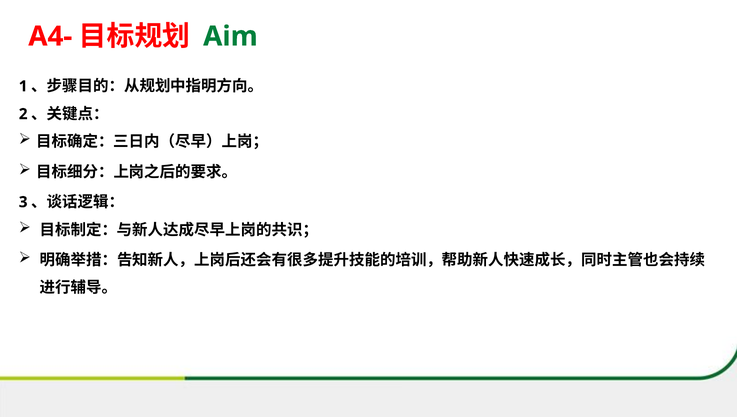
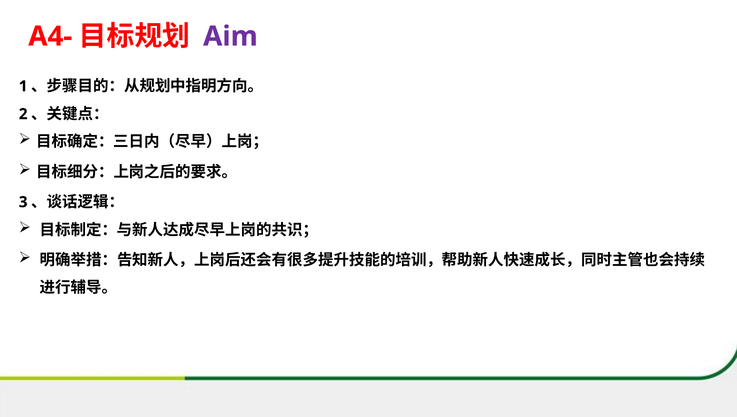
Aim colour: green -> purple
